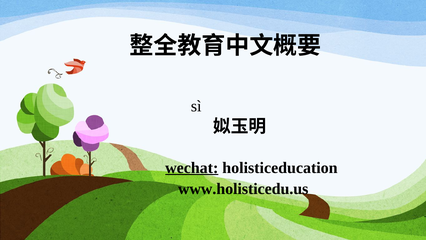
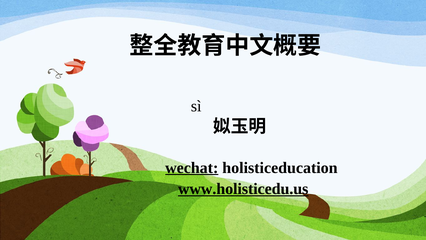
www.holisticedu.us underline: none -> present
